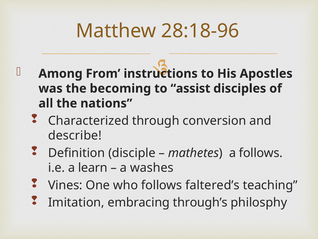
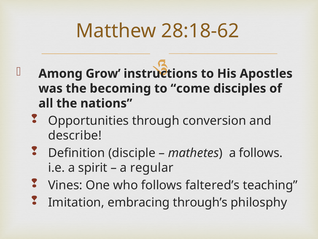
28:18-96: 28:18-96 -> 28:18-62
From: From -> Grow
assist: assist -> come
Characterized: Characterized -> Opportunities
learn: learn -> spirit
washes: washes -> regular
